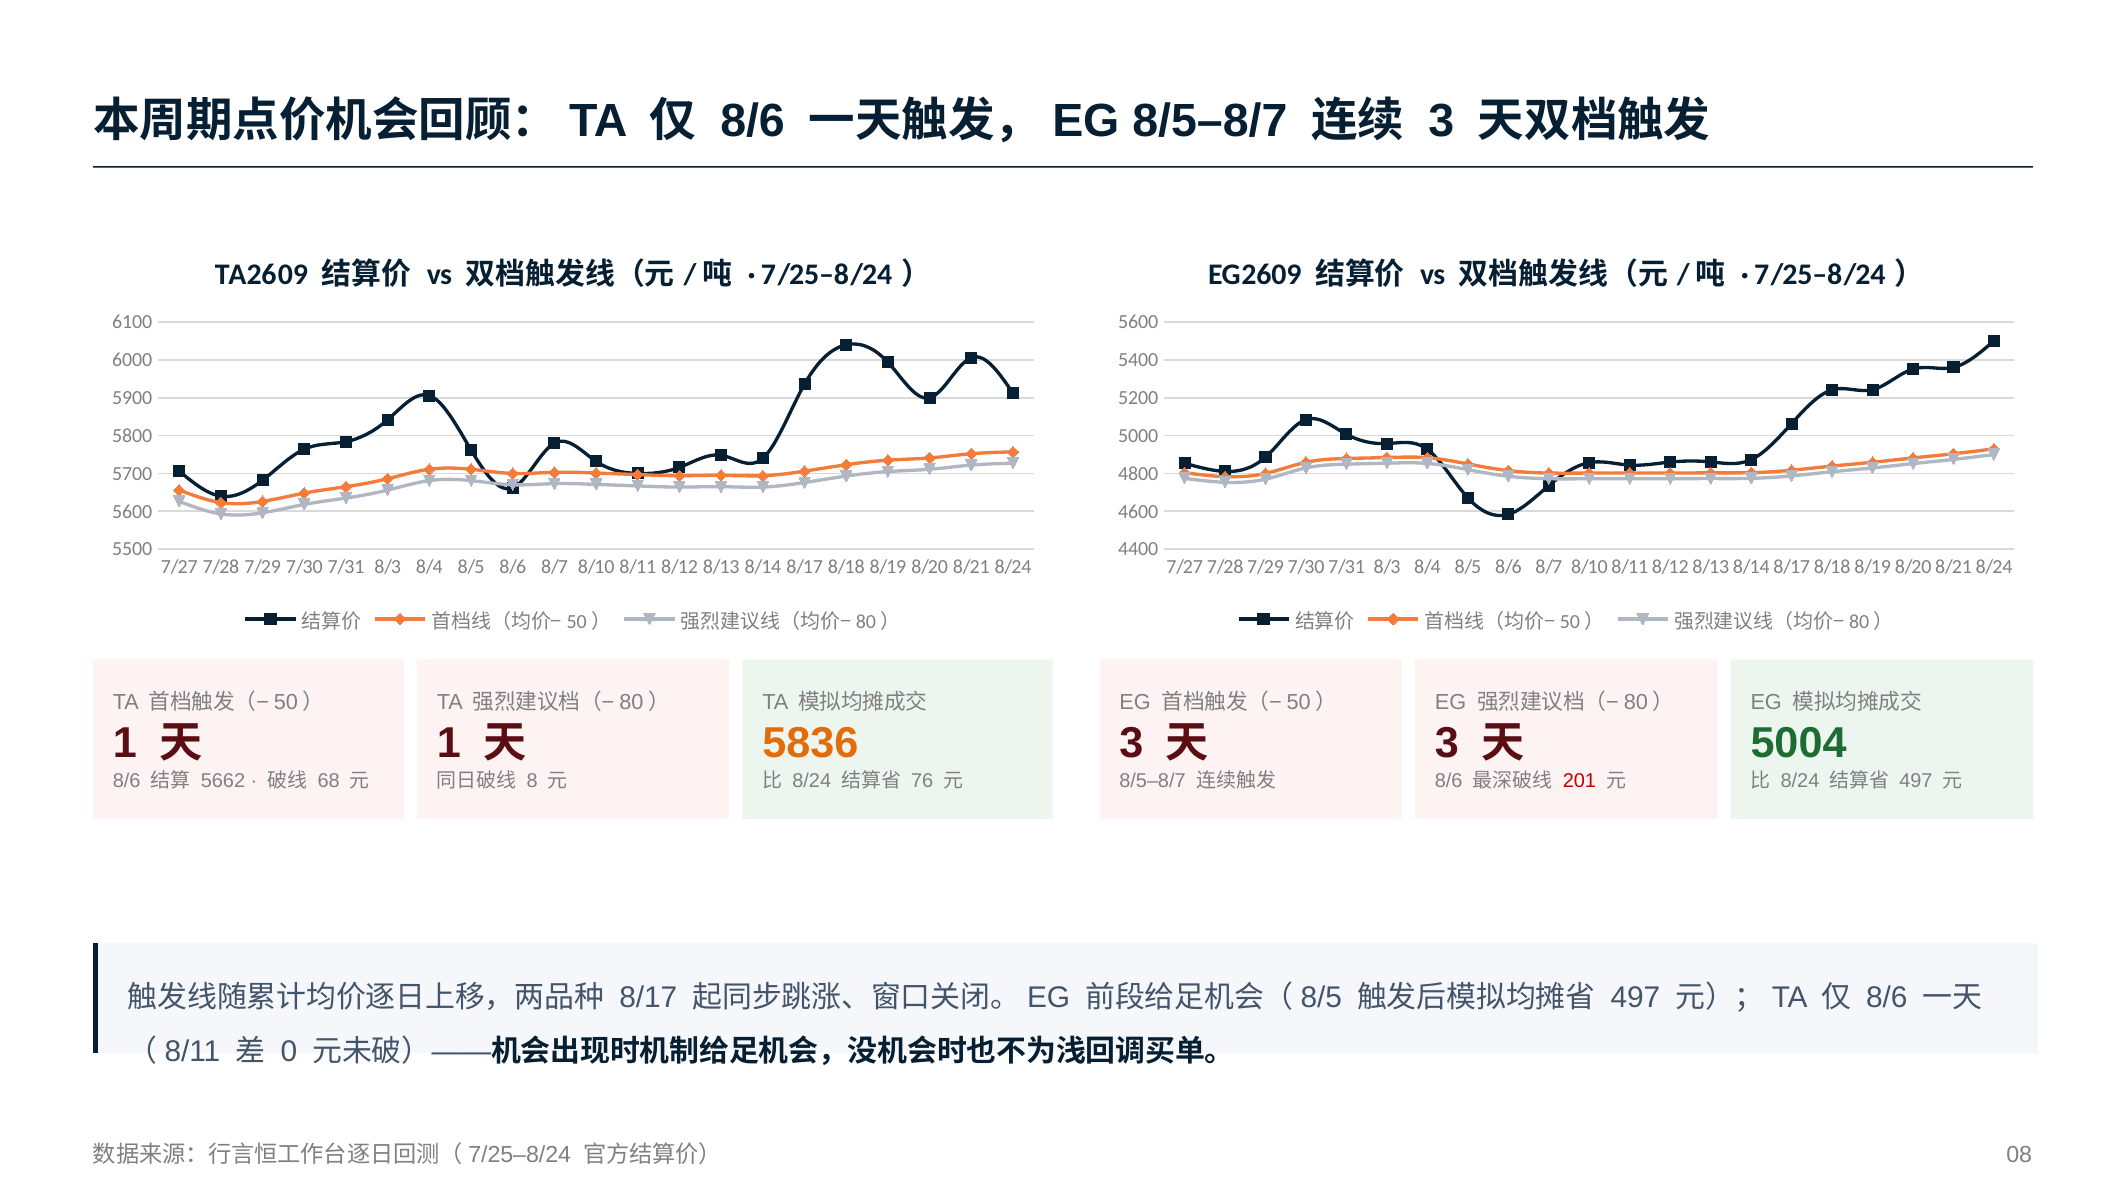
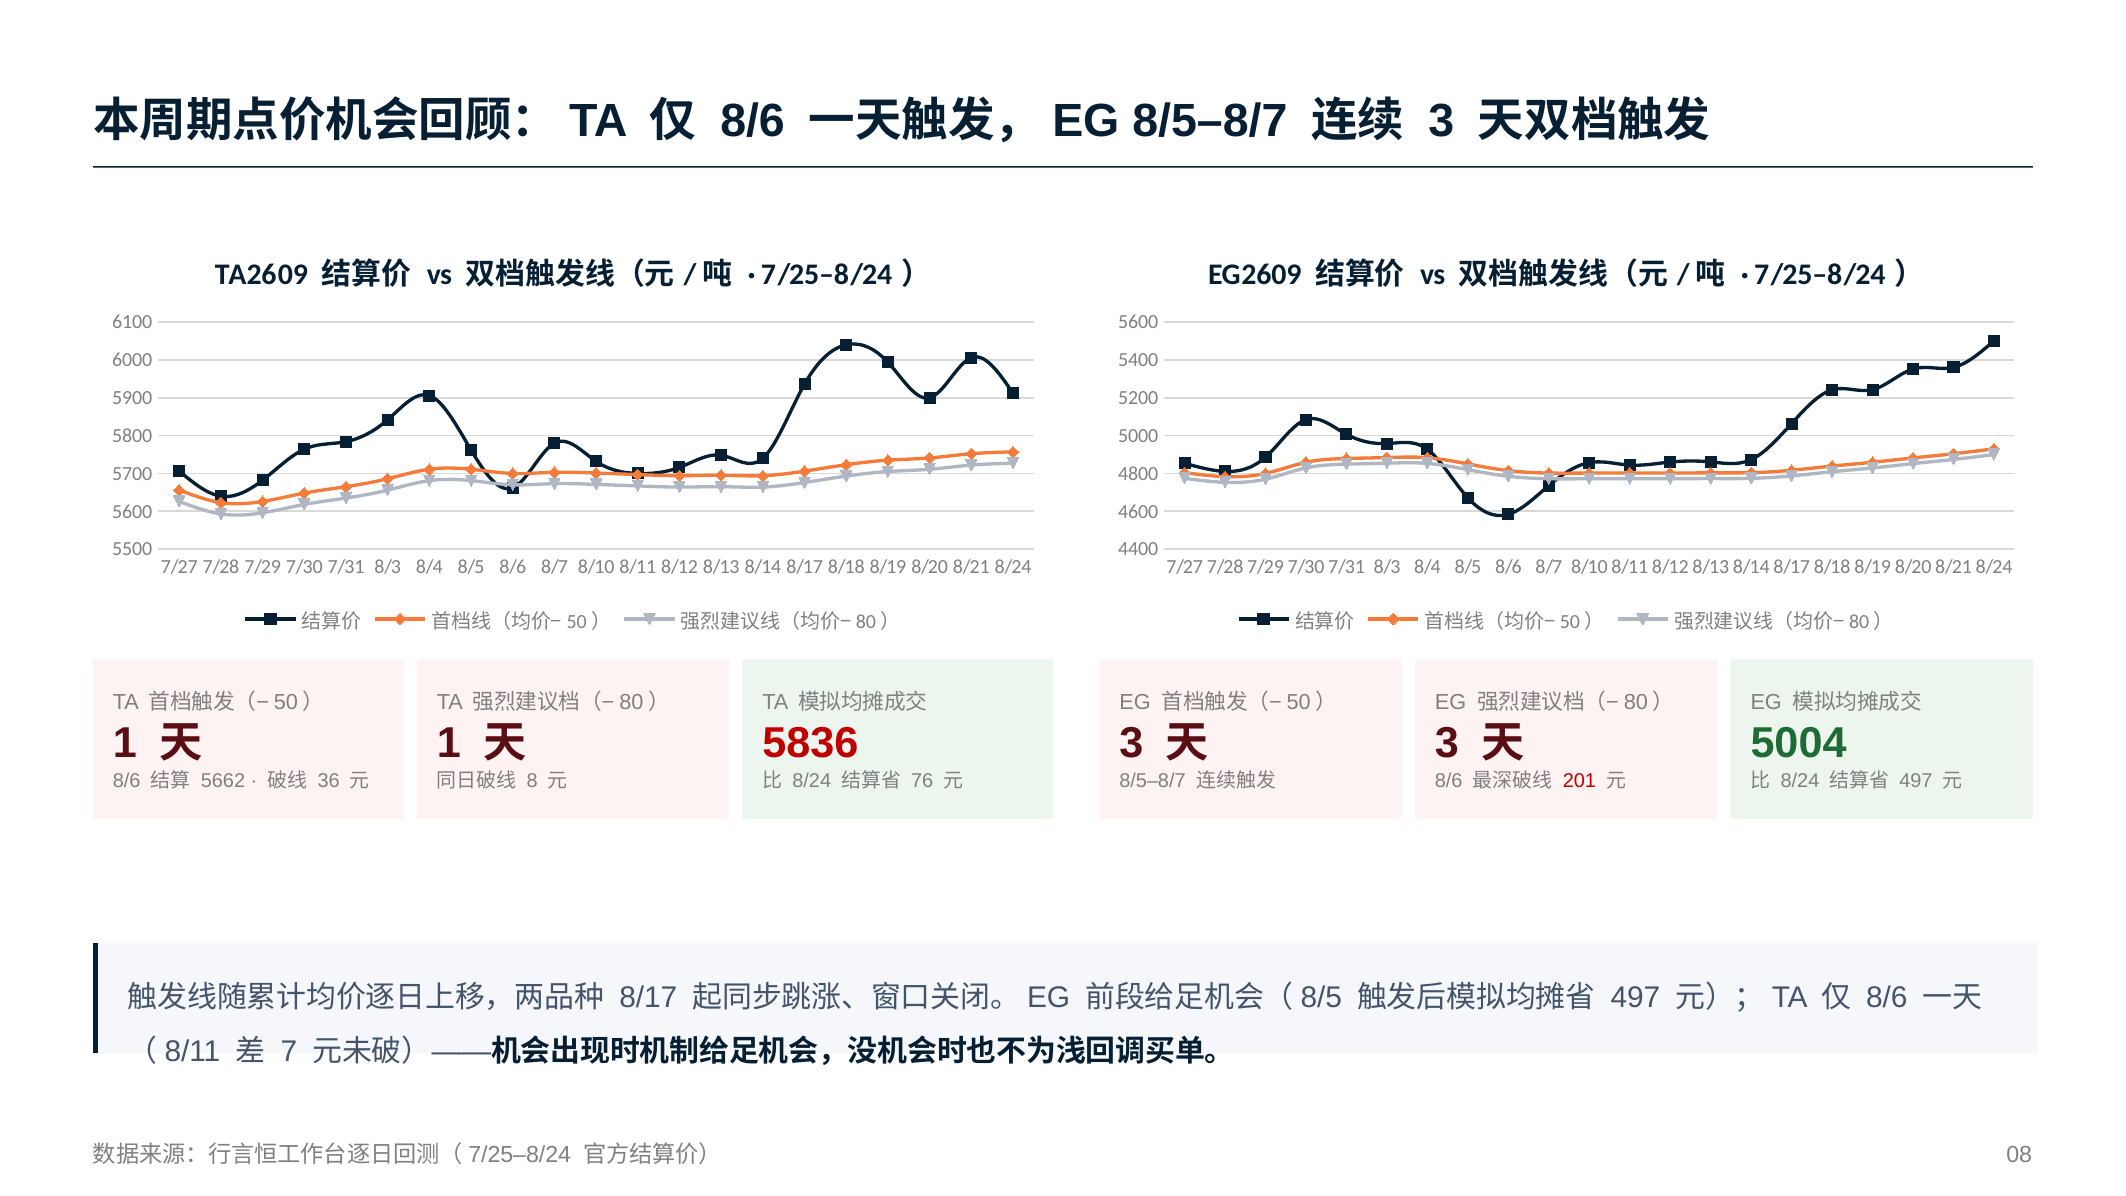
5836 colour: orange -> red
68: 68 -> 36
0: 0 -> 7
